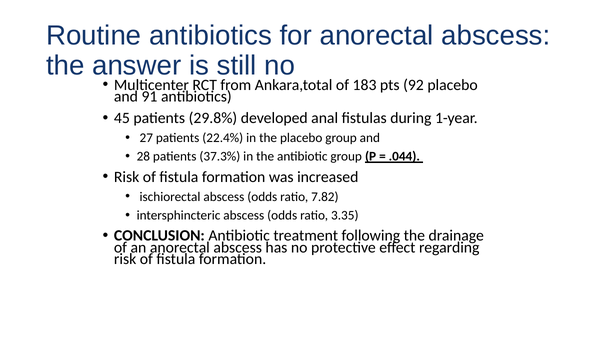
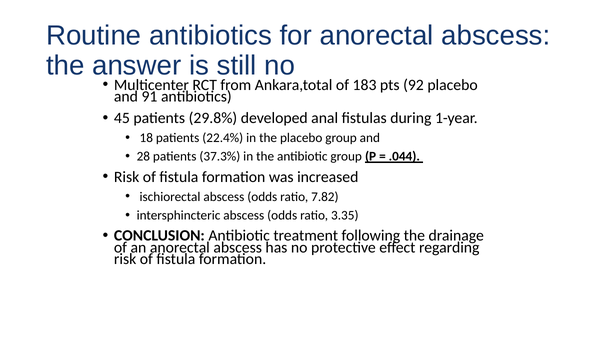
27: 27 -> 18
